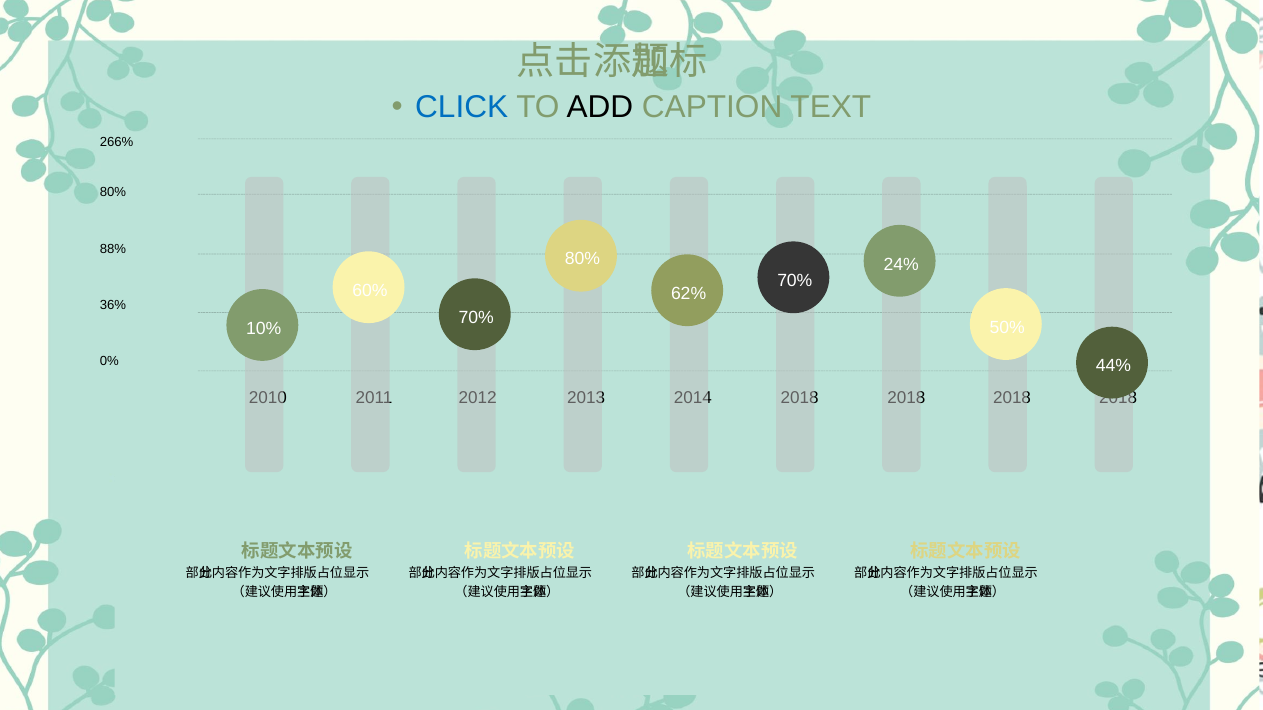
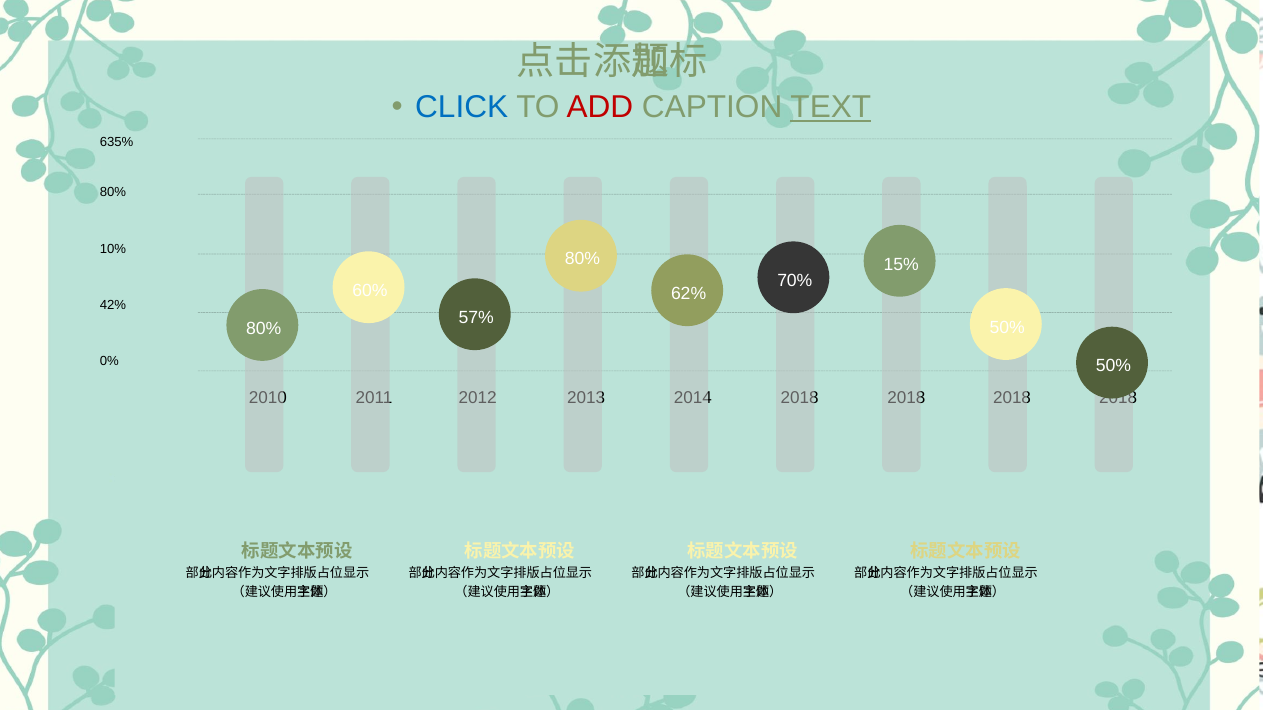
ADD colour: black -> red
TEXT underline: none -> present
266%: 266% -> 635%
88%: 88% -> 10%
24%: 24% -> 15%
36%: 36% -> 42%
70% at (476, 318): 70% -> 57%
10% at (264, 329): 10% -> 80%
44% at (1114, 366): 44% -> 50%
